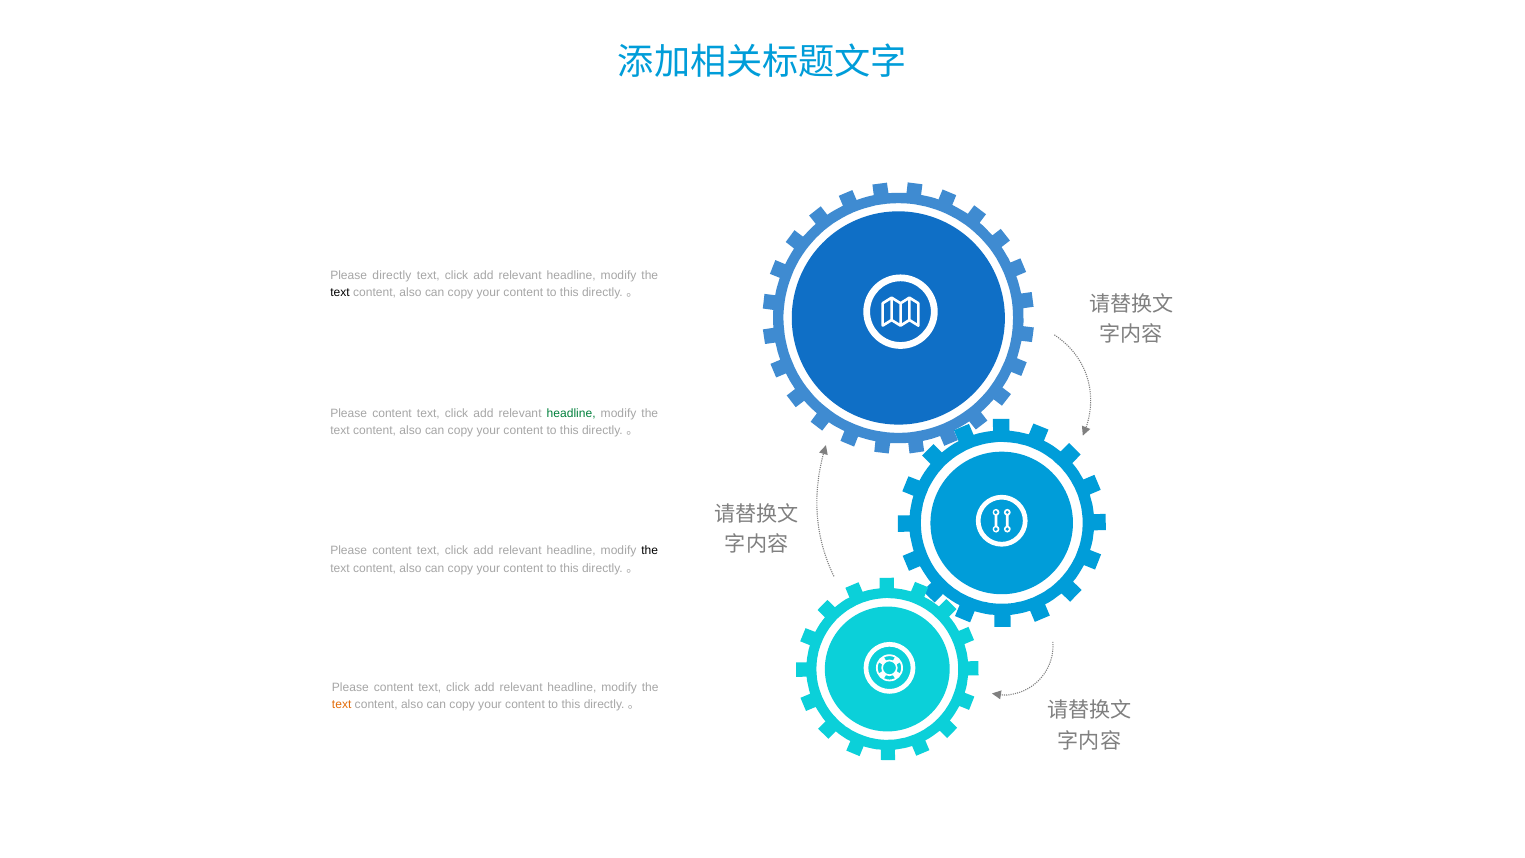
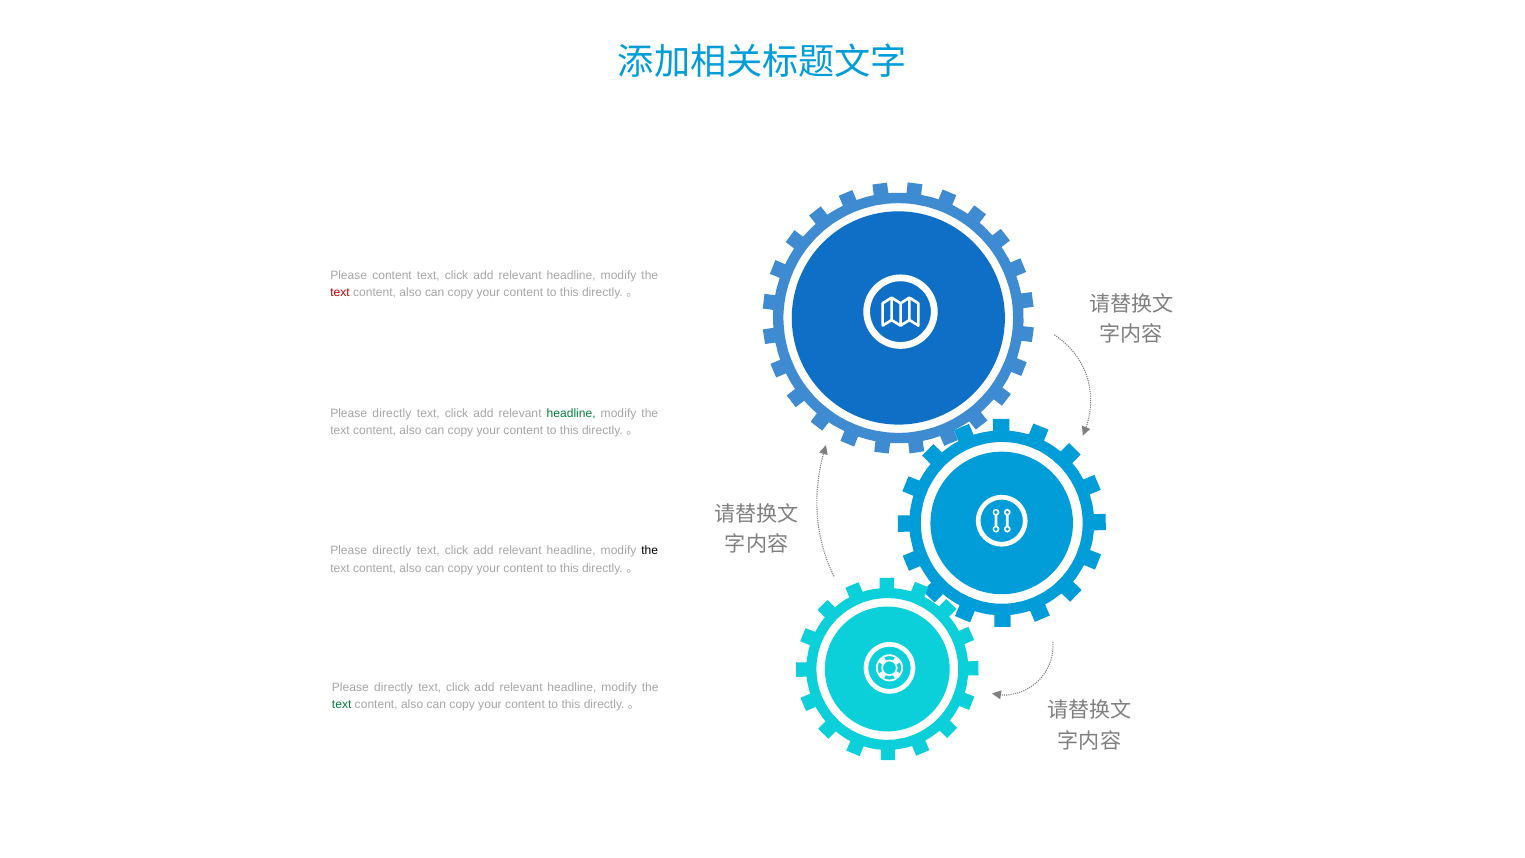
Please directly: directly -> content
text at (340, 293) colour: black -> red
content at (392, 413): content -> directly
content at (392, 551): content -> directly
content at (394, 687): content -> directly
text at (342, 704) colour: orange -> green
